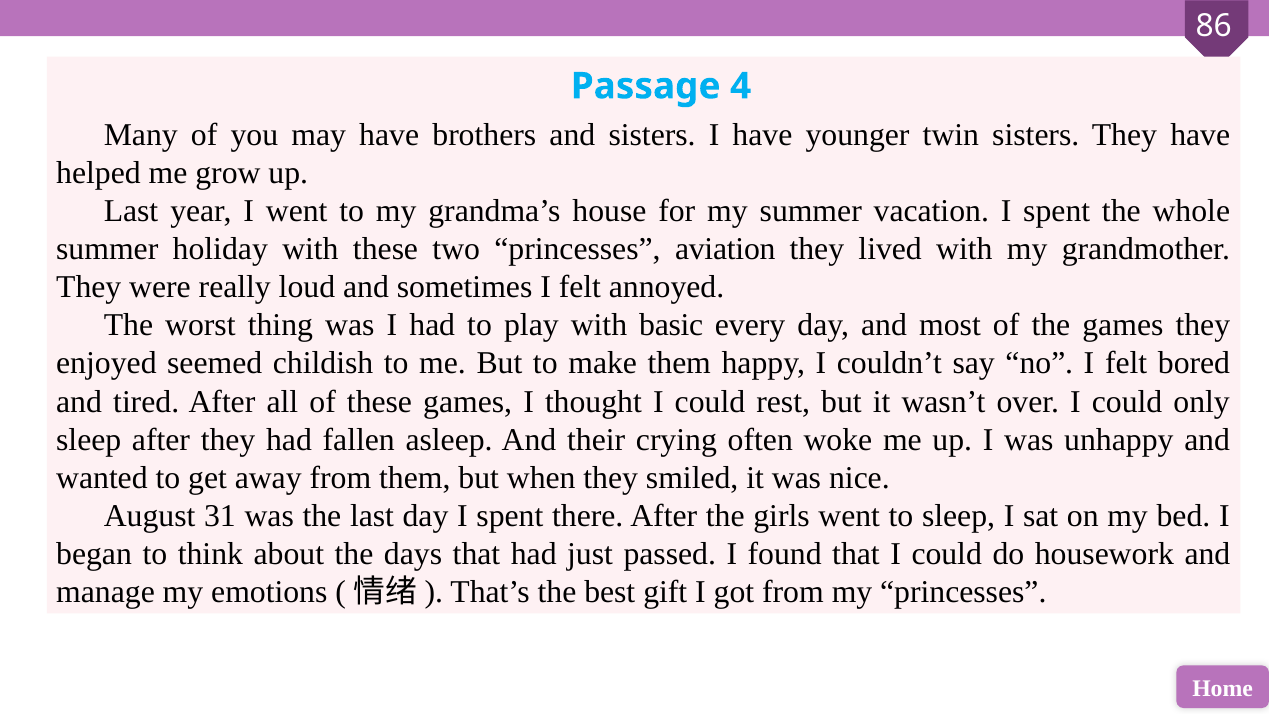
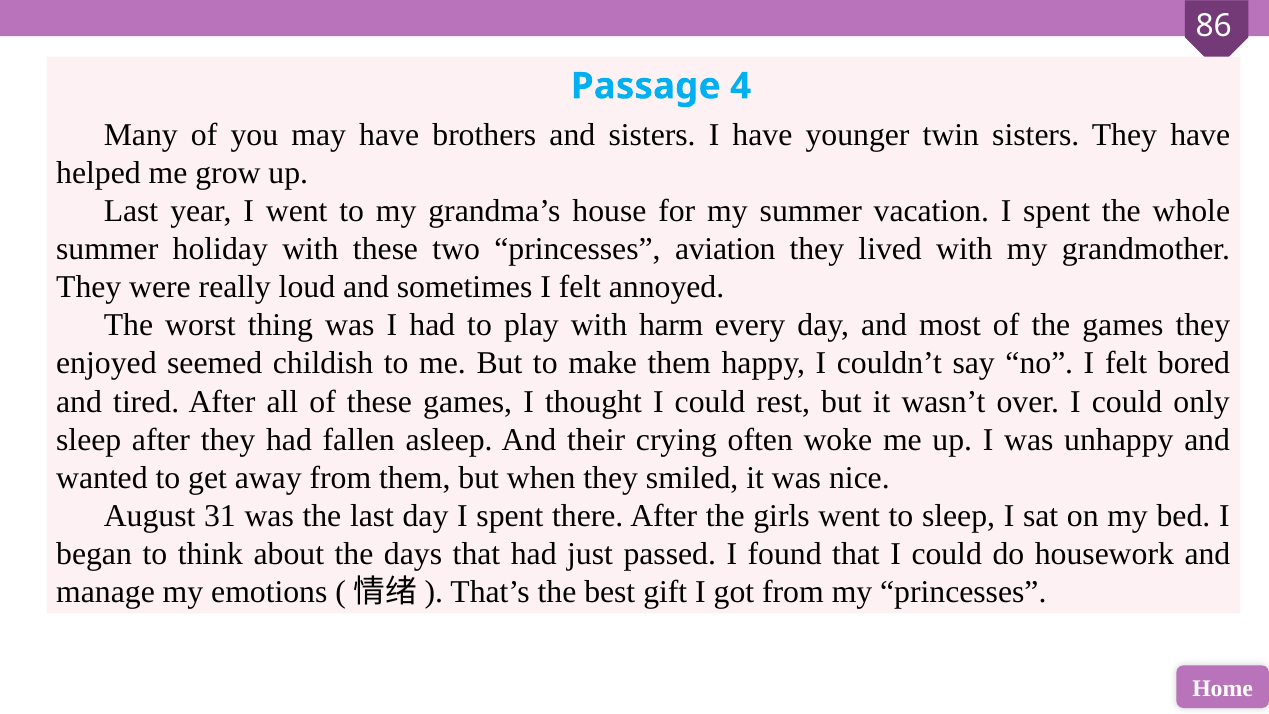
basic: basic -> harm
